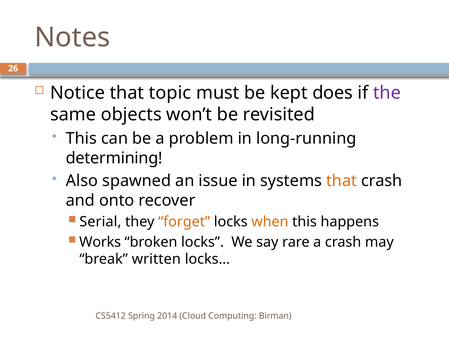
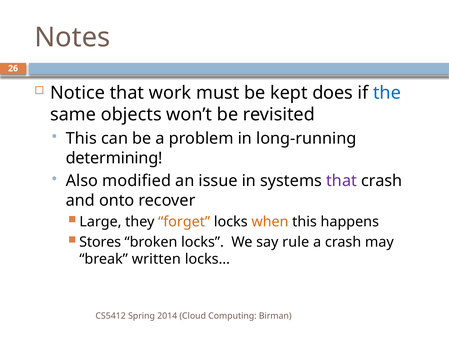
topic: topic -> work
the colour: purple -> blue
spawned: spawned -> modified
that at (342, 181) colour: orange -> purple
Serial: Serial -> Large
Works: Works -> Stores
rare: rare -> rule
